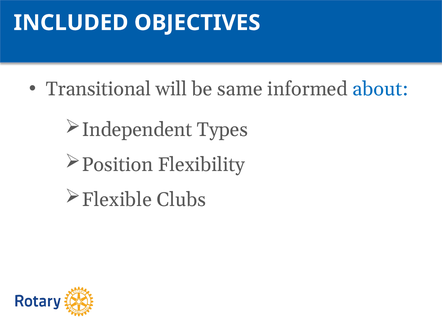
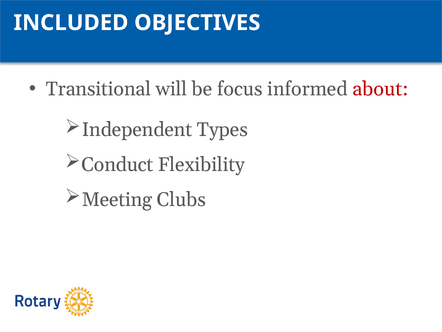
same: same -> focus
about colour: blue -> red
Position: Position -> Conduct
Flexible: Flexible -> Meeting
